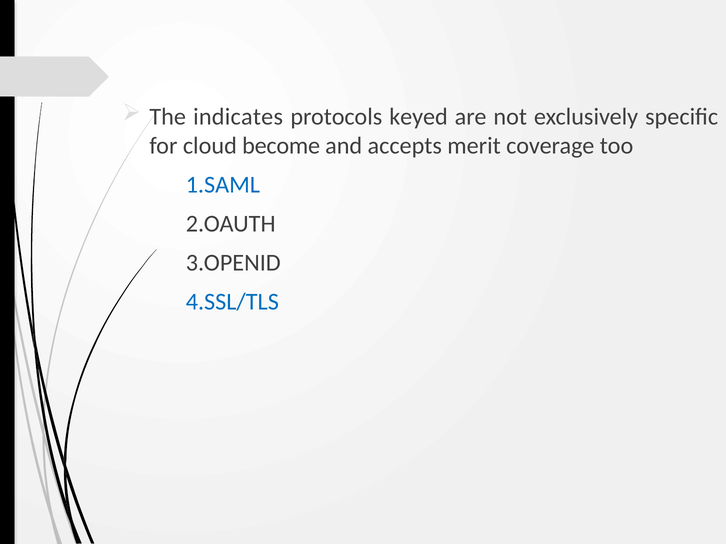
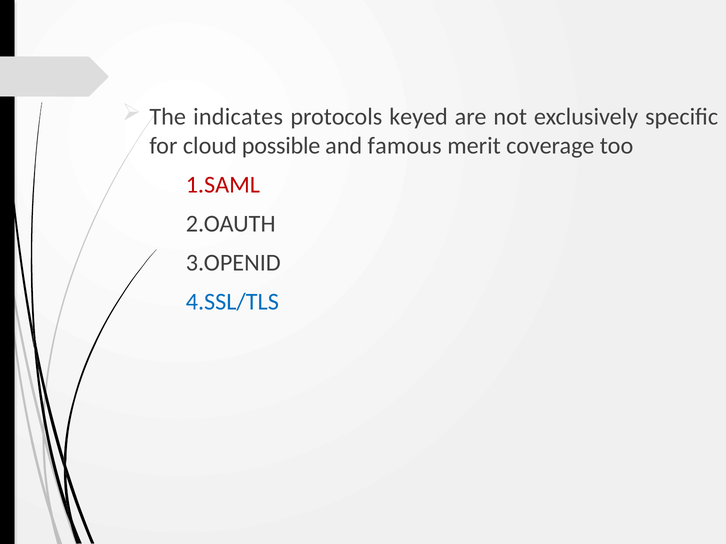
become: become -> possible
accepts: accepts -> famous
1.SAML colour: blue -> red
